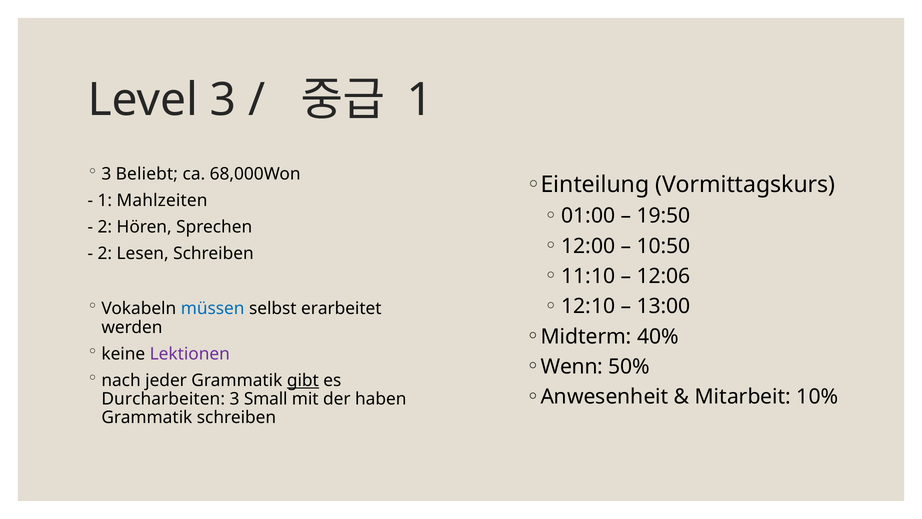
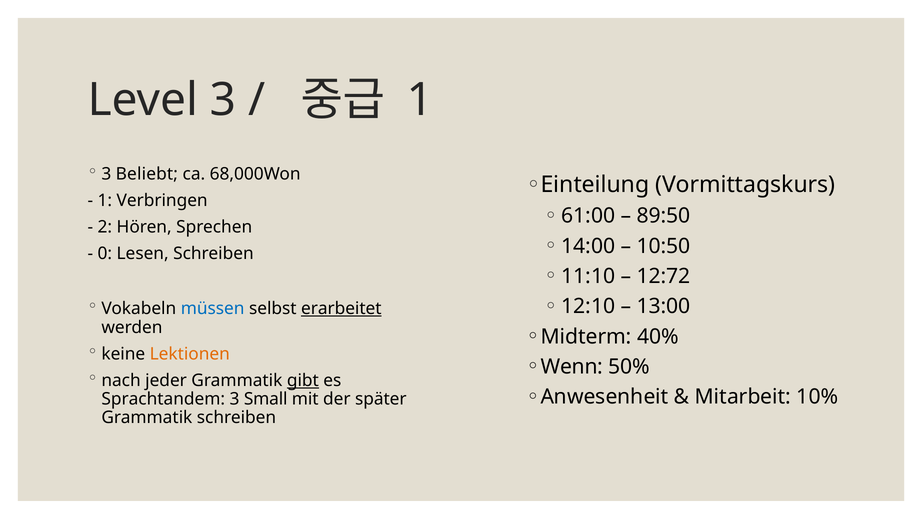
Mahlzeiten: Mahlzeiten -> Verbringen
01:00: 01:00 -> 61:00
19:50: 19:50 -> 89:50
12:00: 12:00 -> 14:00
2 at (105, 253): 2 -> 0
12:06: 12:06 -> 12:72
erarbeitet underline: none -> present
Lektionen colour: purple -> orange
Durcharbeiten: Durcharbeiten -> Sprachtandem
haben: haben -> später
